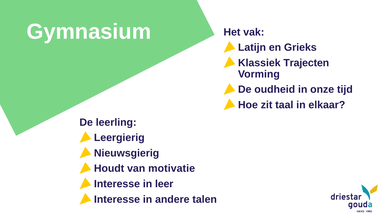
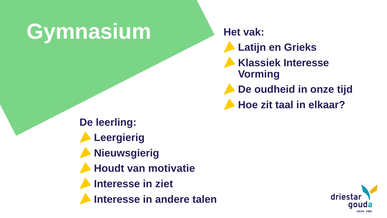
Klassiek Trajecten: Trajecten -> Interesse
leer: leer -> ziet
